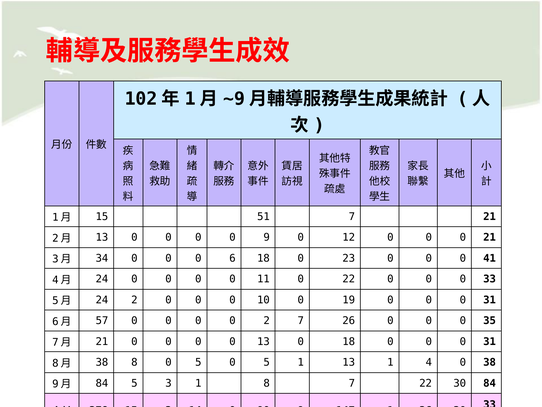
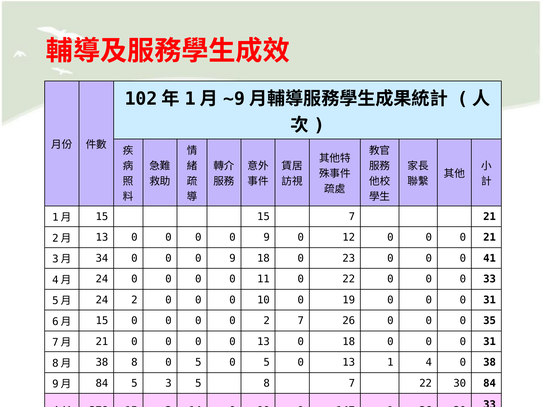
15 51: 51 -> 15
6 at (232, 258): 6 -> 9
57 at (102, 320): 57 -> 15
5 0 5 1: 1 -> 0
3 1: 1 -> 5
